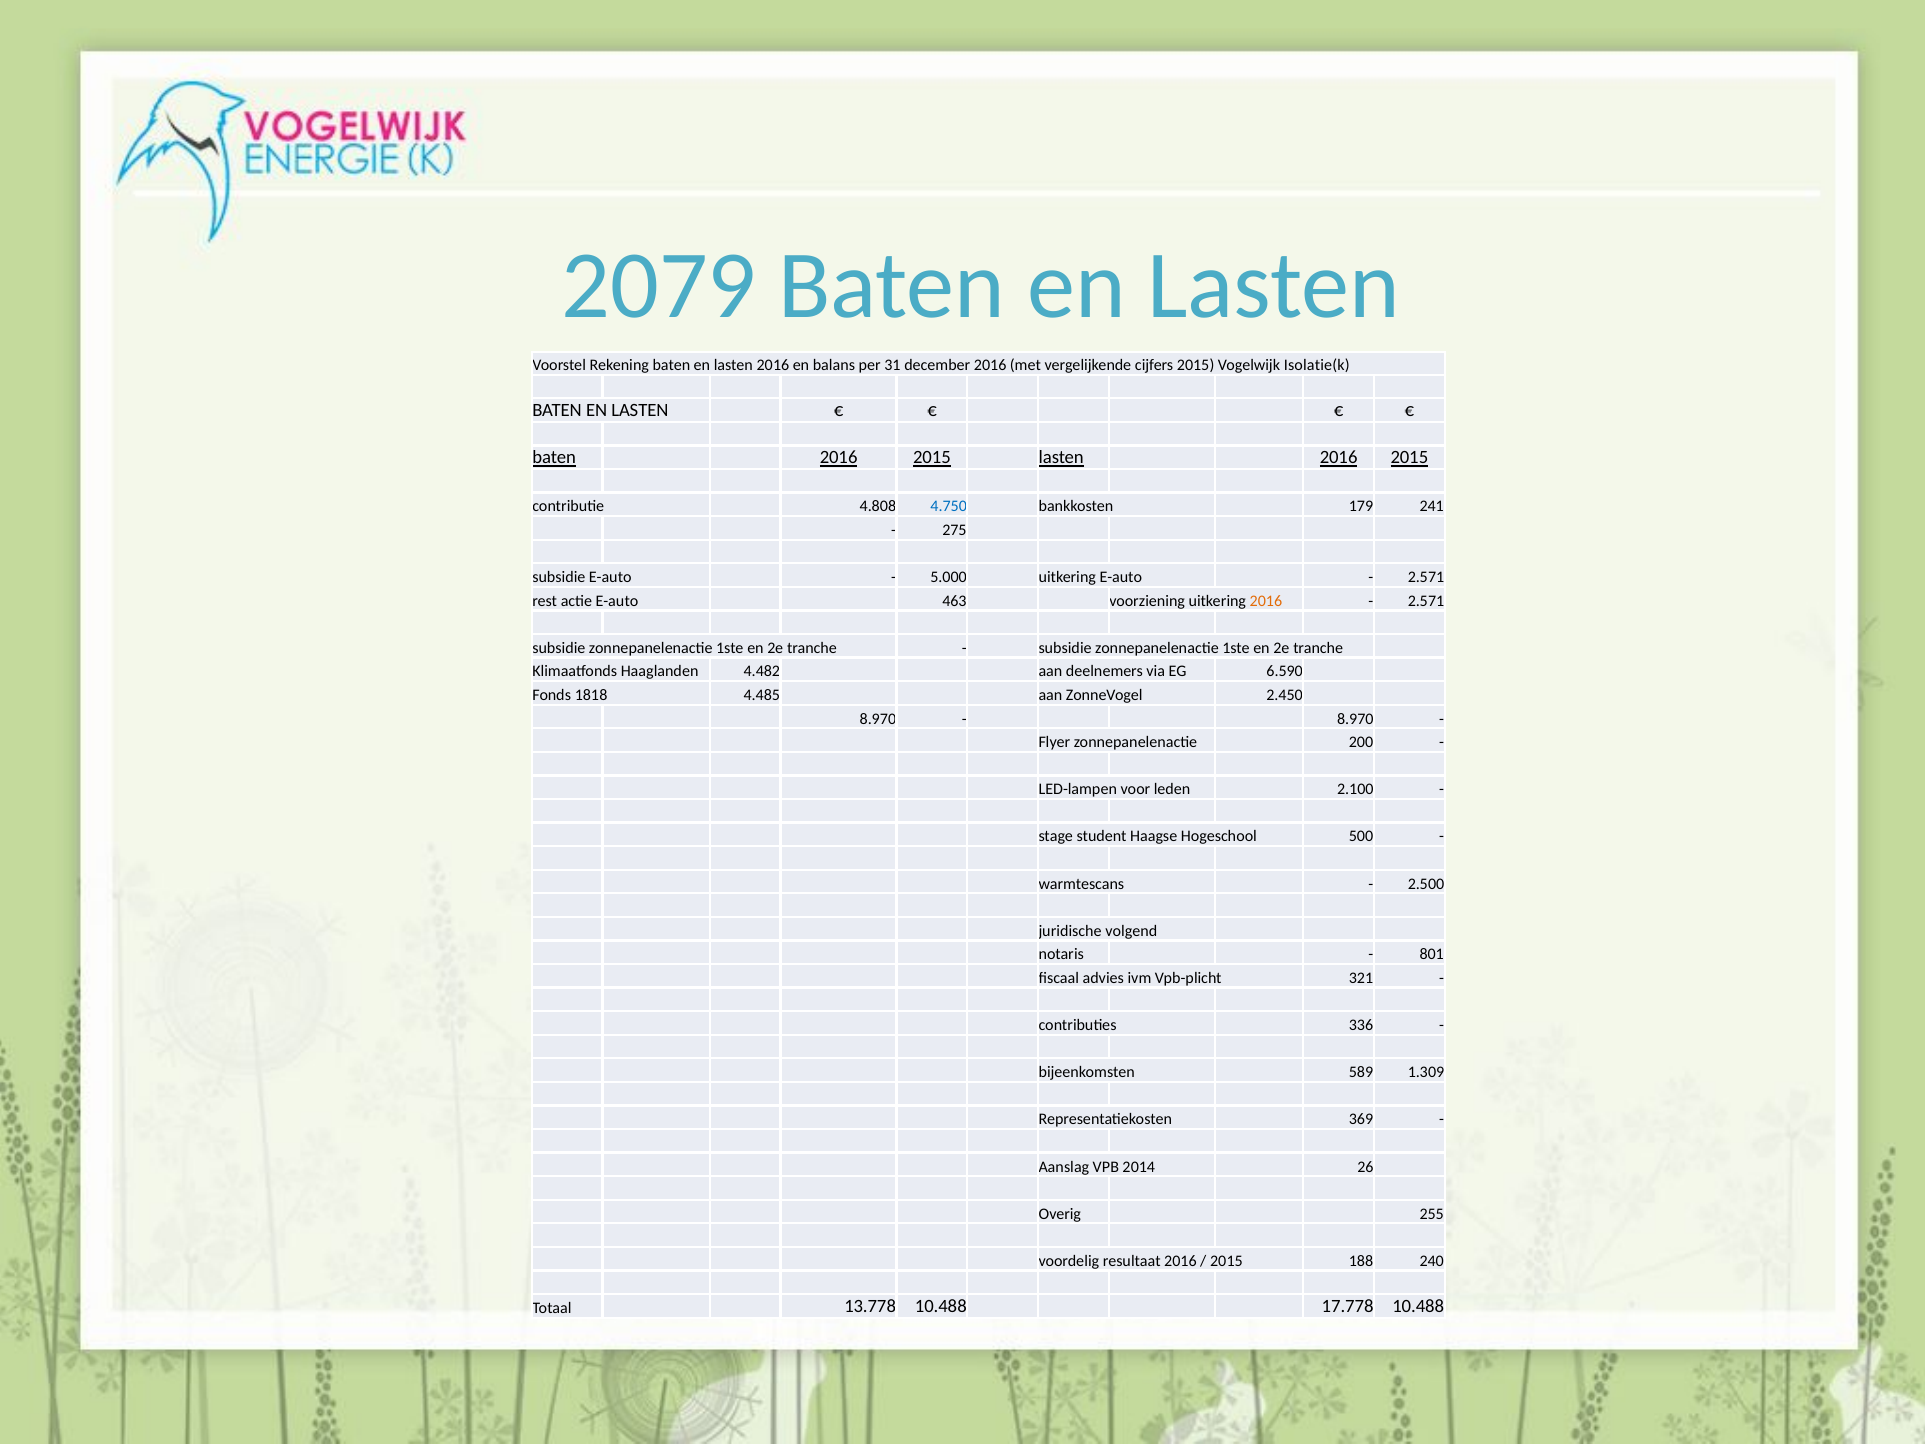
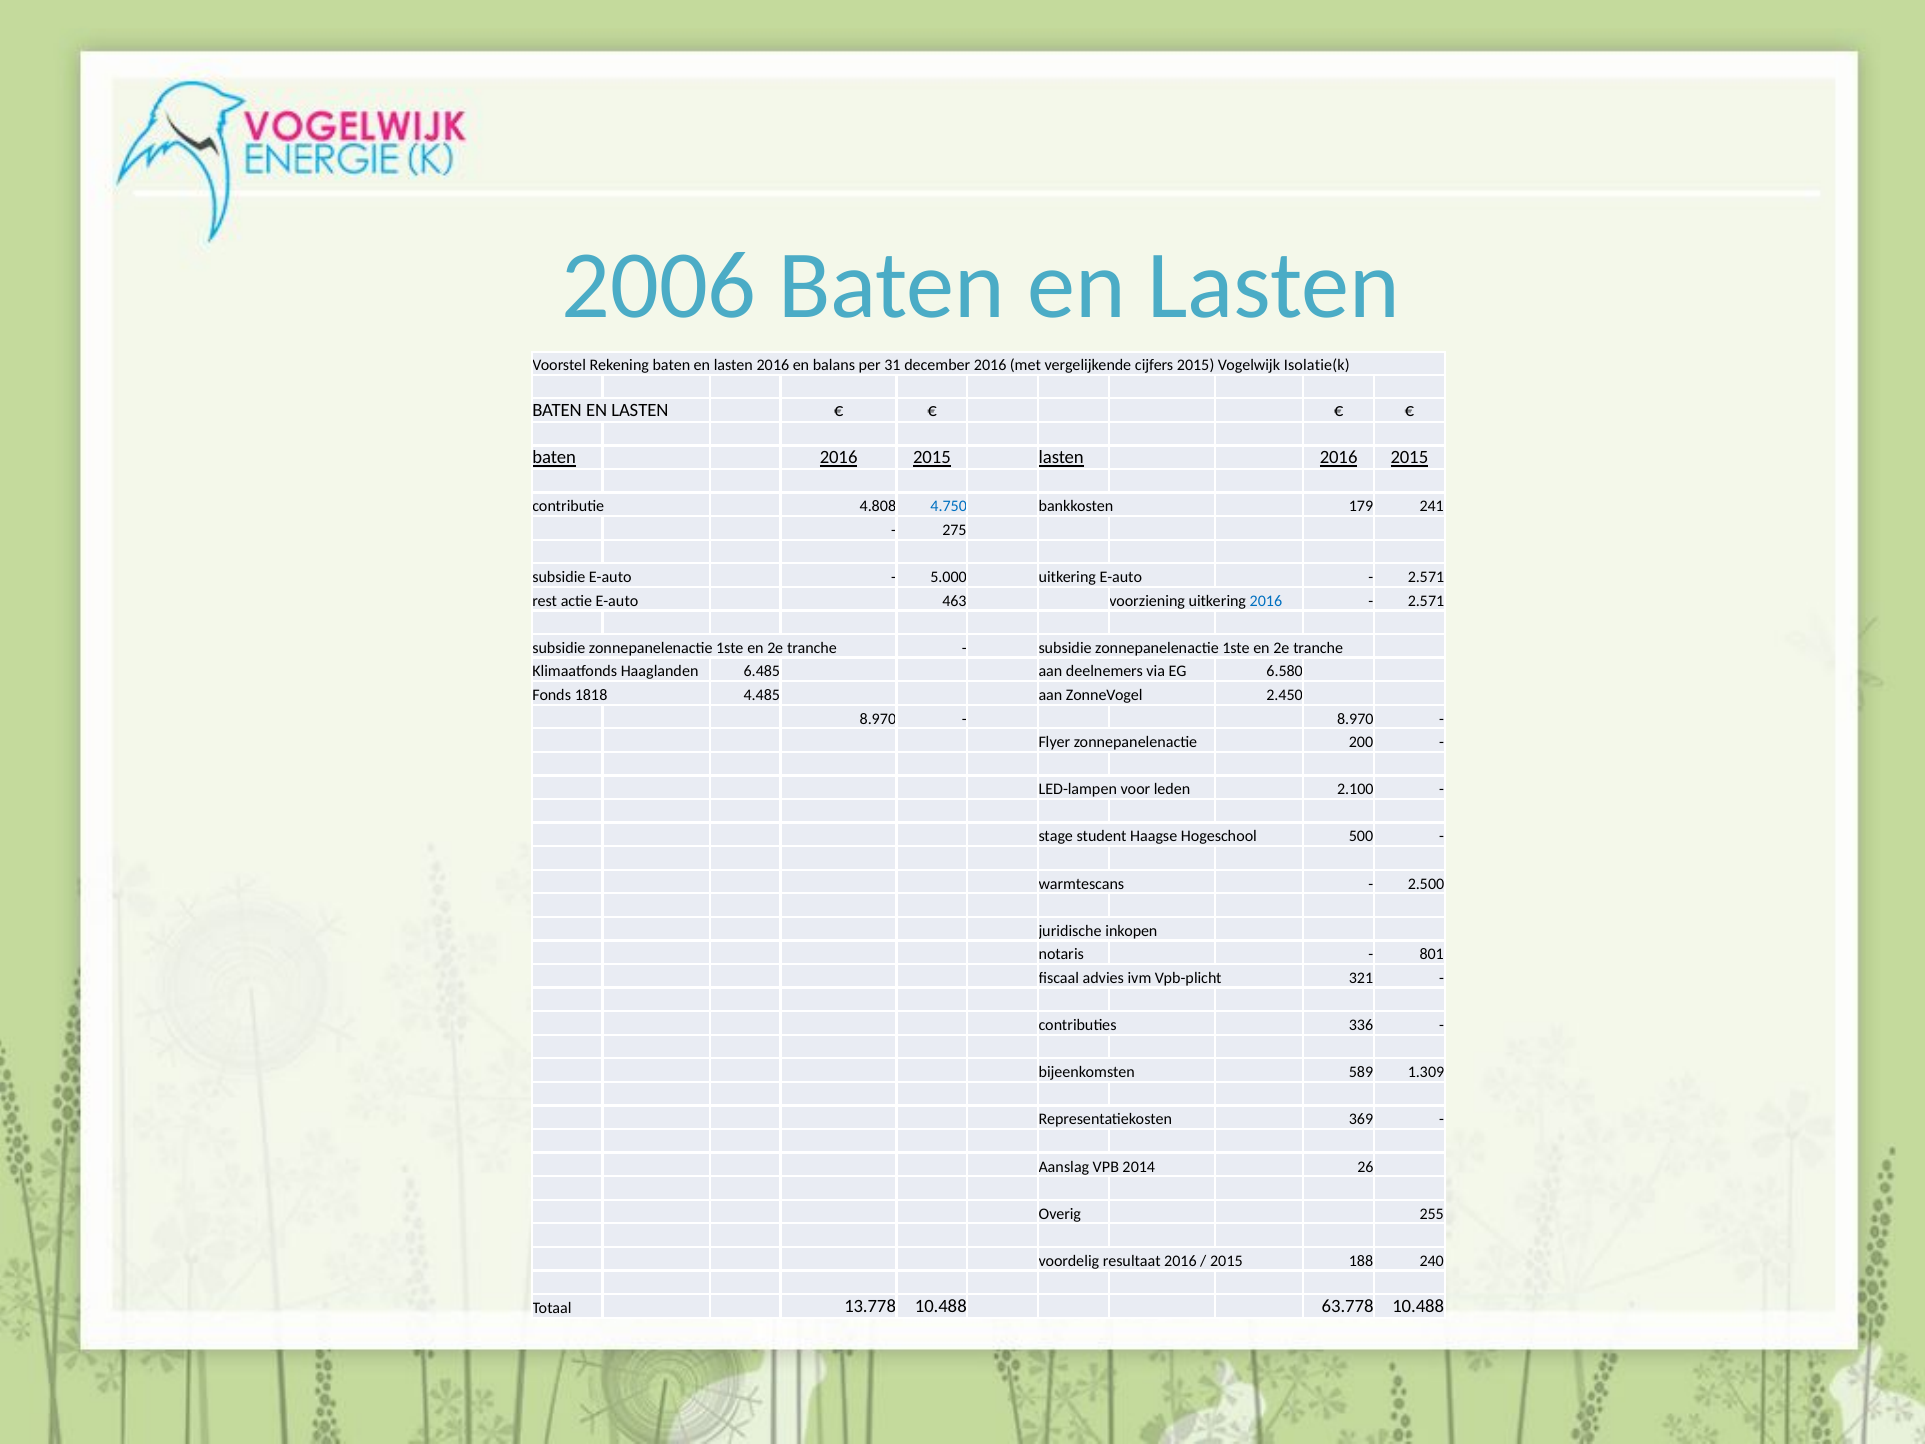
2079: 2079 -> 2006
2016 at (1266, 601) colour: orange -> blue
4.482: 4.482 -> 6.485
6.590: 6.590 -> 6.580
volgend: volgend -> inkopen
17.778: 17.778 -> 63.778
